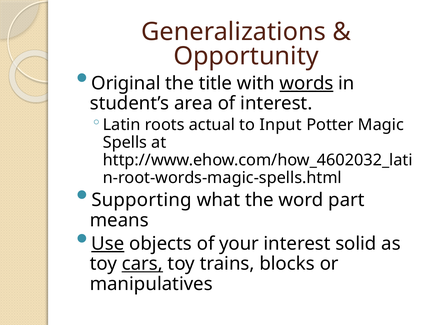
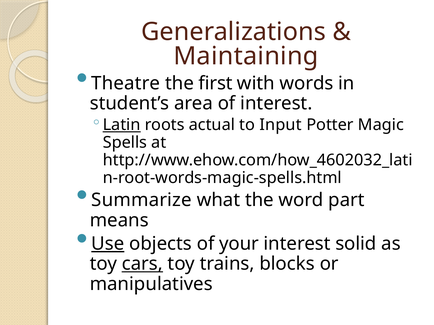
Opportunity: Opportunity -> Maintaining
Original: Original -> Theatre
title: title -> first
words underline: present -> none
Latin underline: none -> present
Supporting: Supporting -> Summarize
